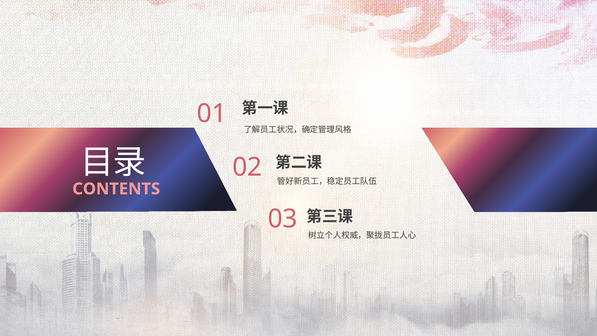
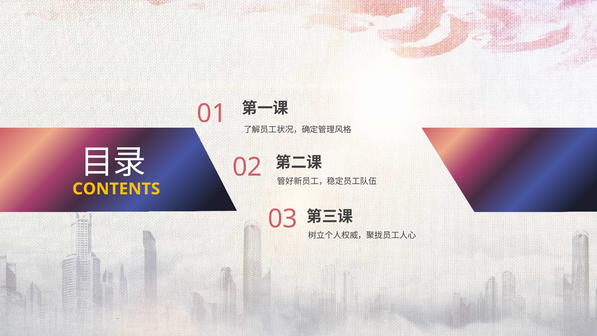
CONTENTS colour: pink -> yellow
